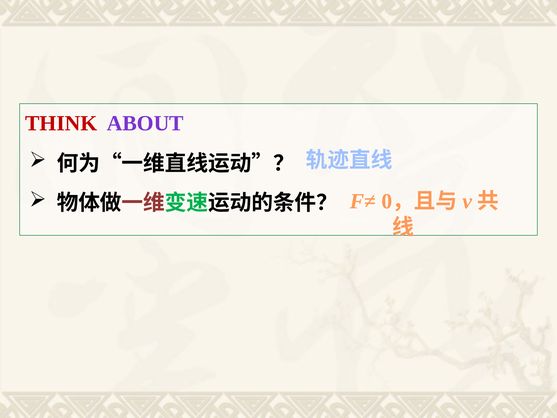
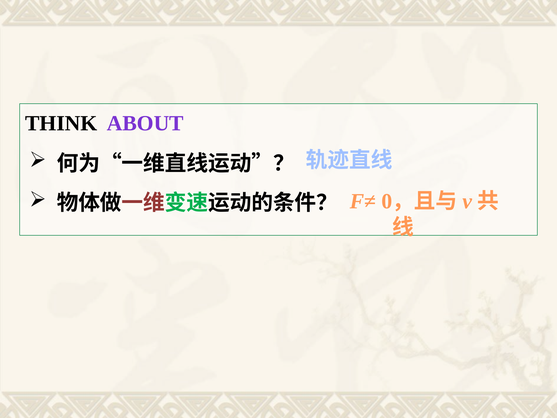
THINK colour: red -> black
